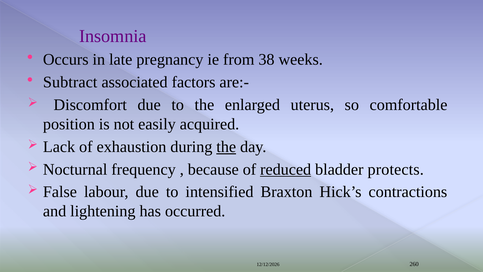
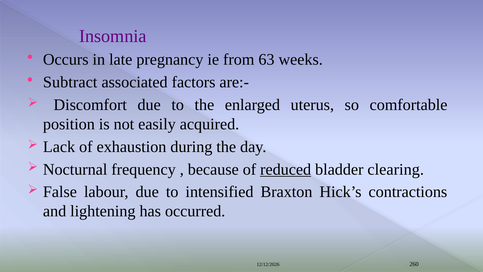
38: 38 -> 63
the at (226, 147) underline: present -> none
protects: protects -> clearing
